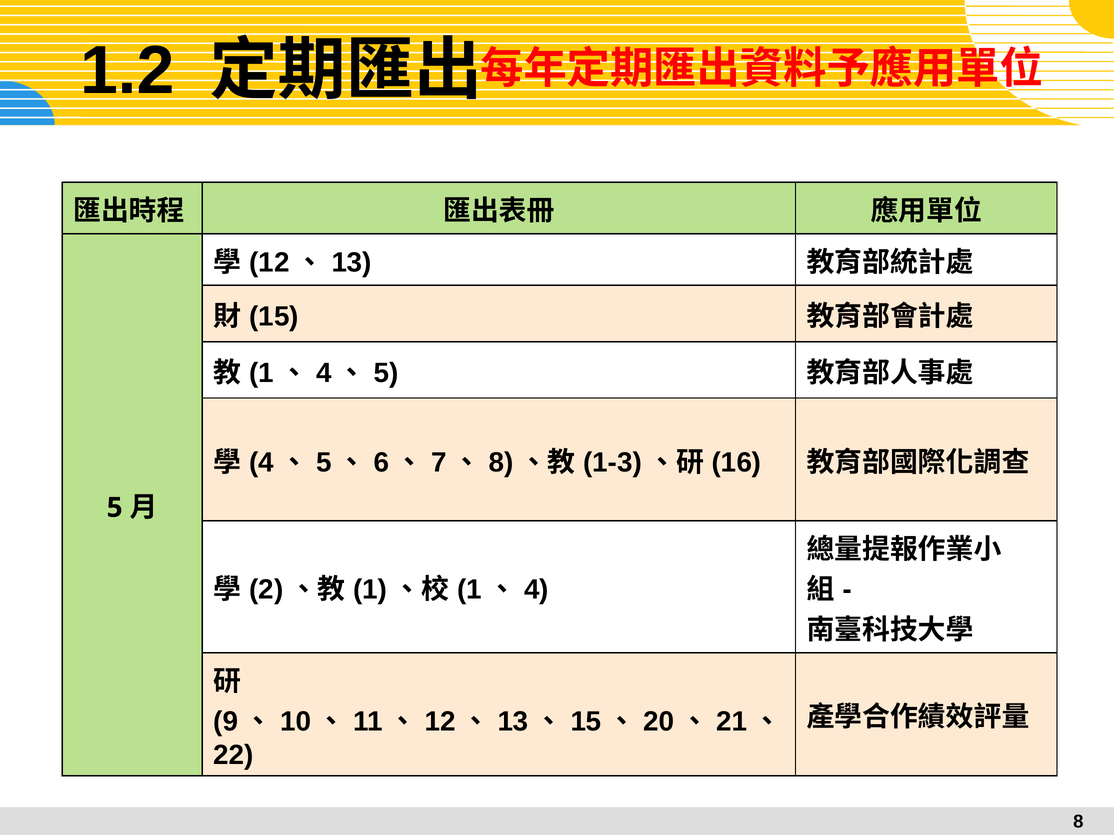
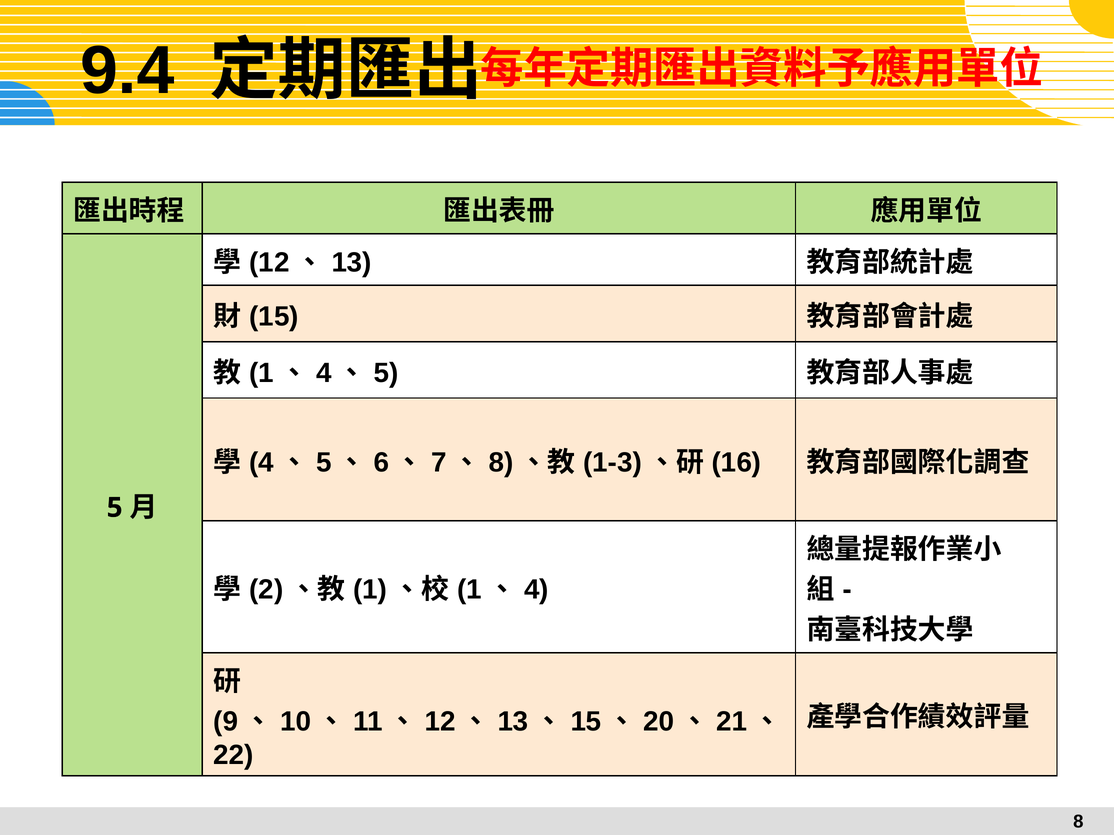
1.2: 1.2 -> 9.4
